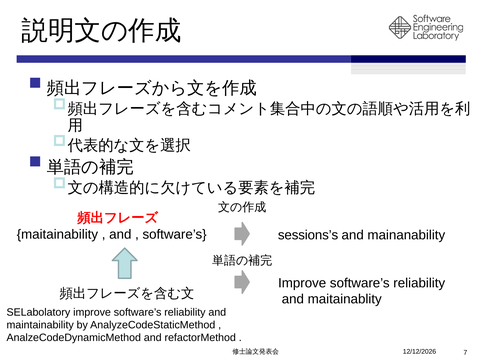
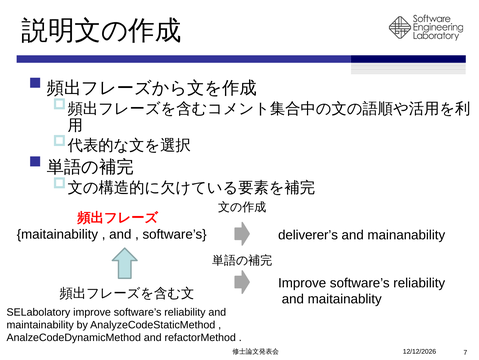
sessions’s: sessions’s -> deliverer’s
